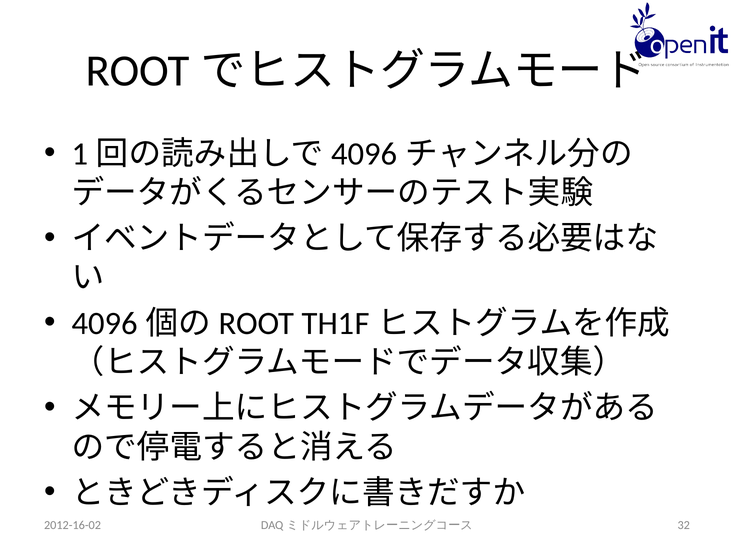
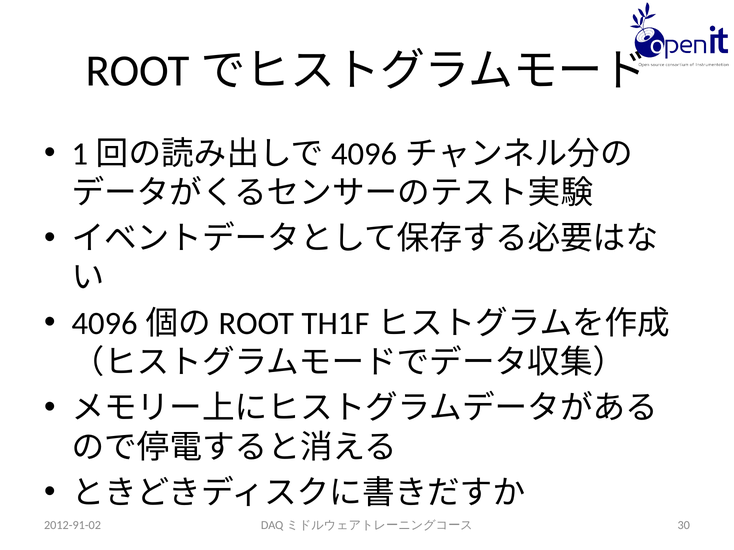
2012-16-02: 2012-16-02 -> 2012-91-02
32: 32 -> 30
